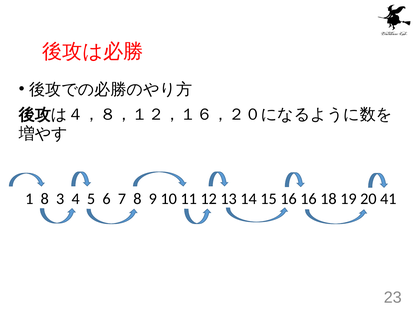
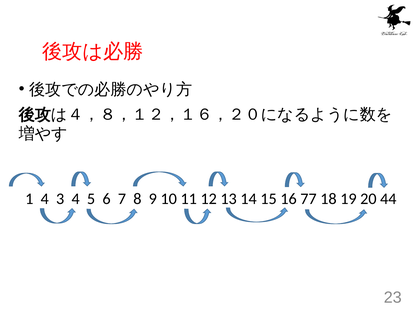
1 8: 8 -> 4
16 16: 16 -> 77
41: 41 -> 44
